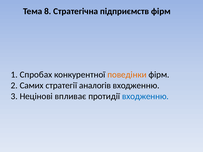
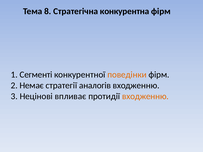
підприємств: підприємств -> конкурентна
Спробах: Спробах -> Сегменті
Самих: Самих -> Немає
входженню at (145, 96) colour: blue -> orange
